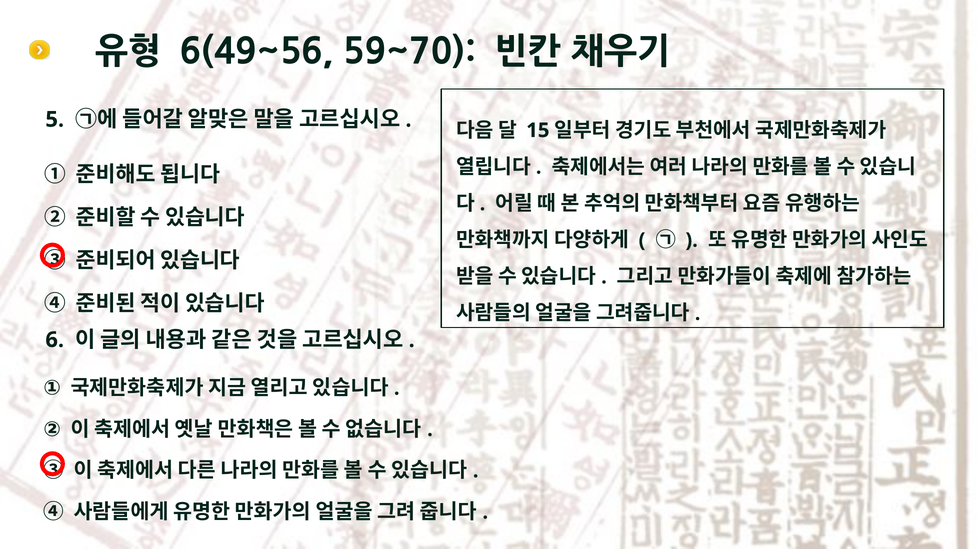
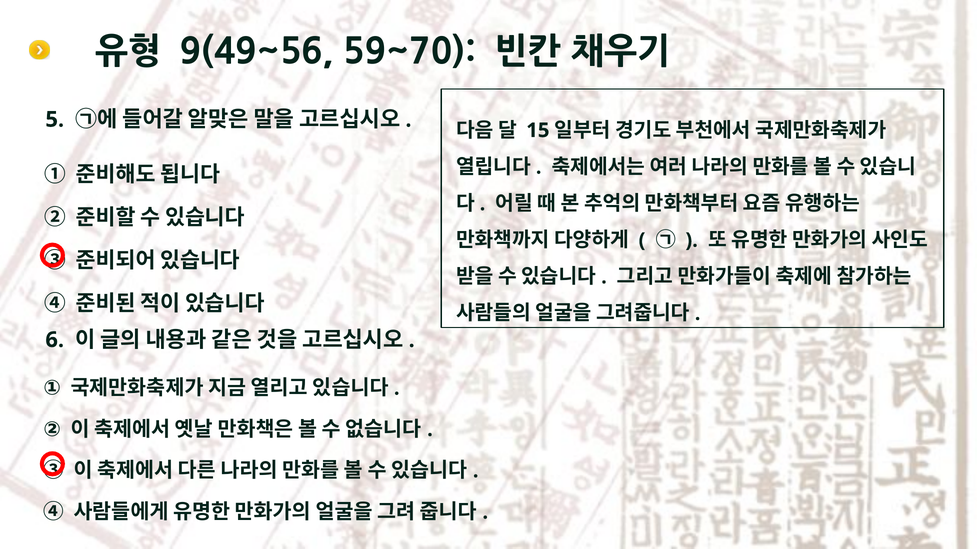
6(49~56: 6(49~56 -> 9(49~56
